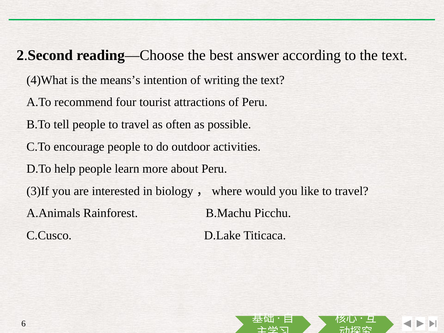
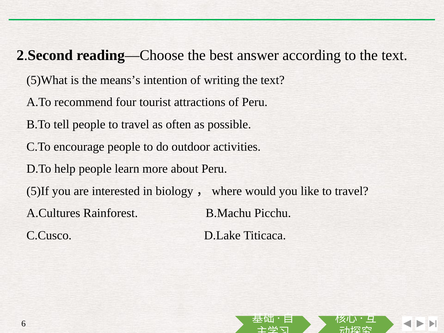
4)What: 4)What -> 5)What
3)If: 3)If -> 5)If
A.Animals: A.Animals -> A.Cultures
